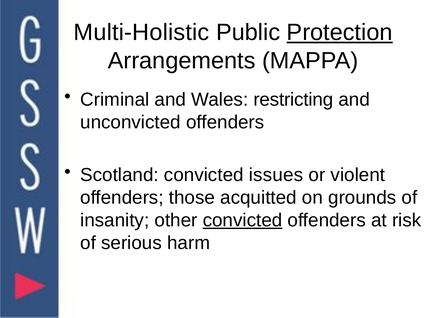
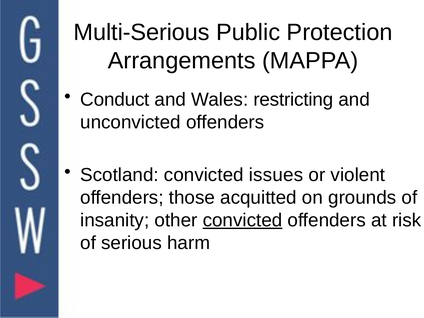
Multi-Holistic: Multi-Holistic -> Multi-Serious
Protection underline: present -> none
Criminal: Criminal -> Conduct
